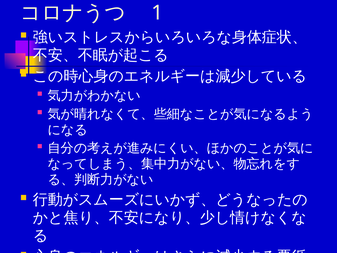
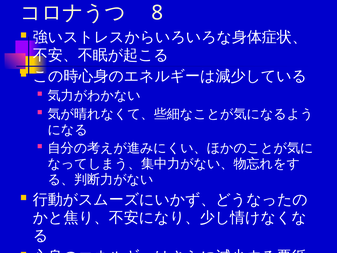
1: 1 -> 8
